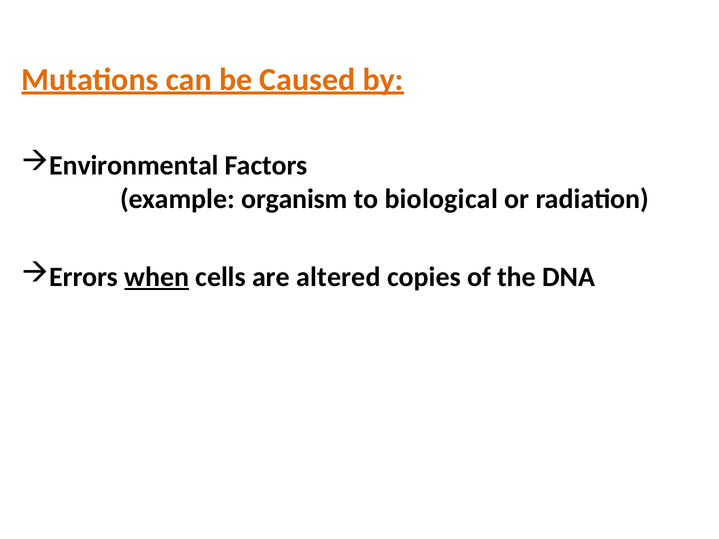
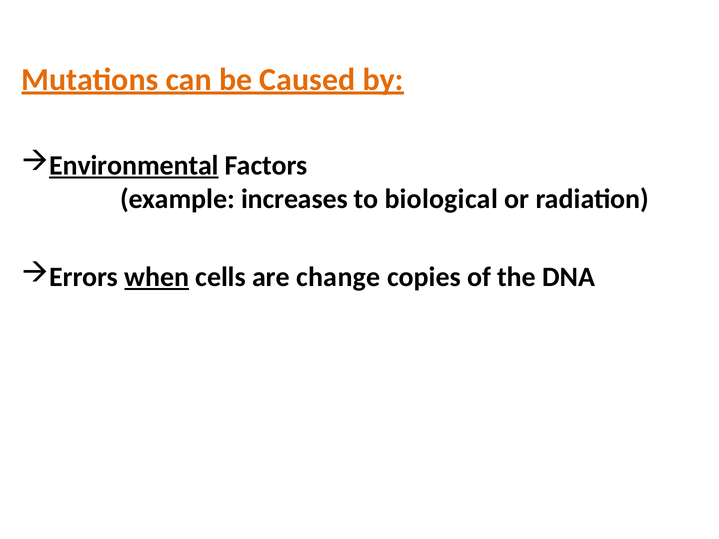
Environmental underline: none -> present
organism: organism -> increases
altered: altered -> change
